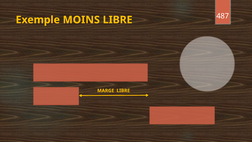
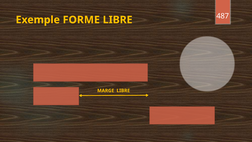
MOINS: MOINS -> FORME
